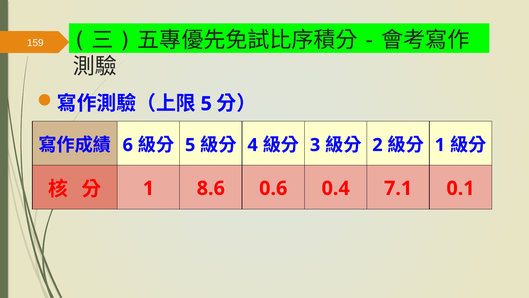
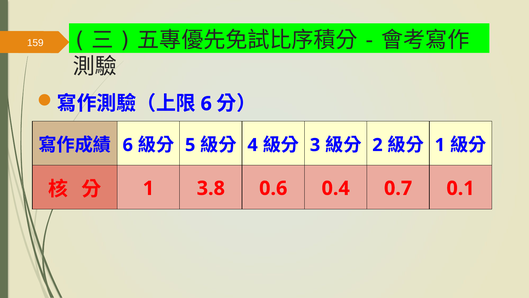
5 at (206, 104): 5 -> 6
8.6: 8.6 -> 3.8
7.1: 7.1 -> 0.7
